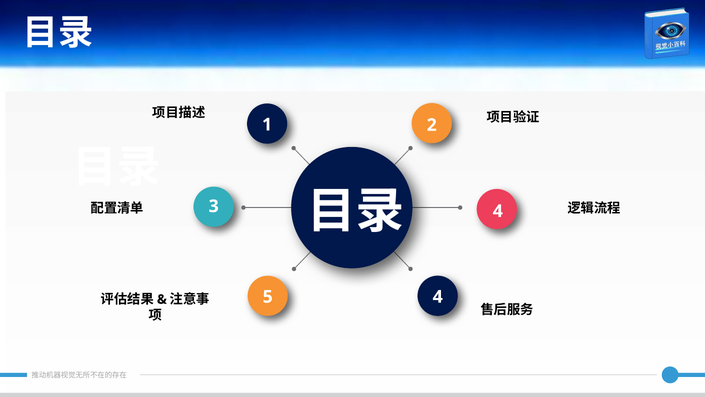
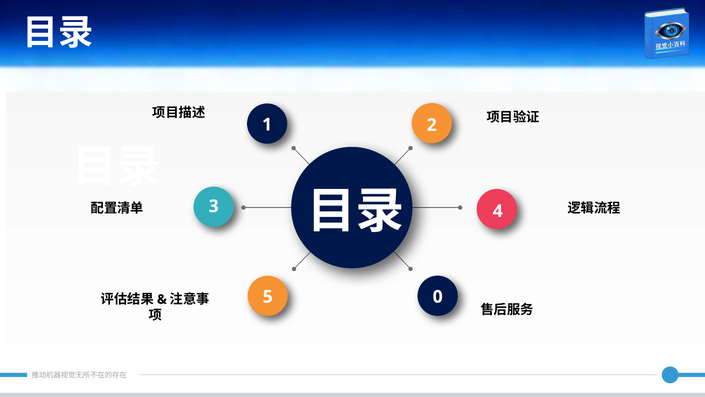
5 4: 4 -> 0
